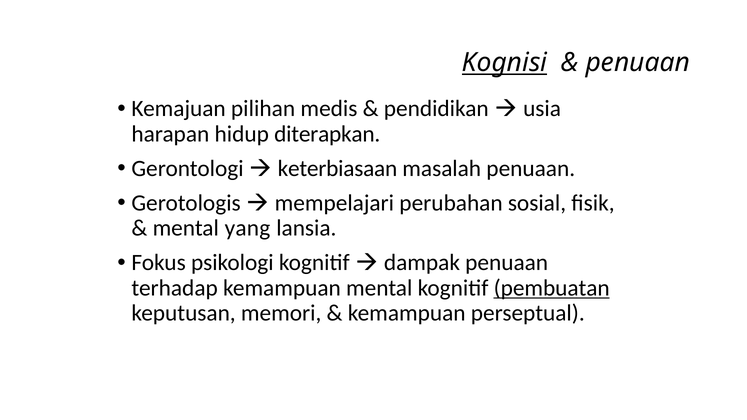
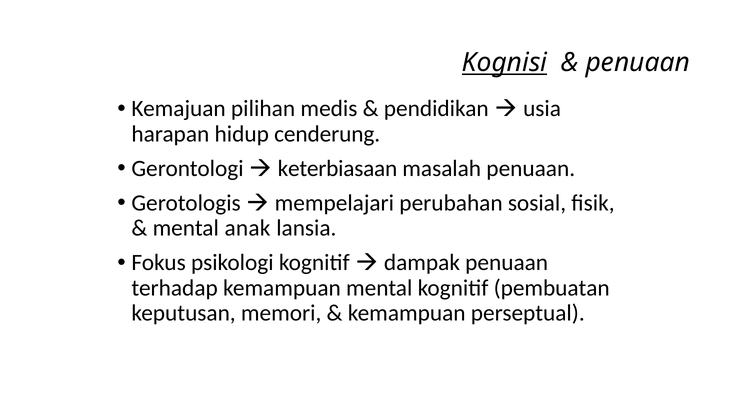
diterapkan: diterapkan -> cenderung
yang: yang -> anak
pembuatan underline: present -> none
